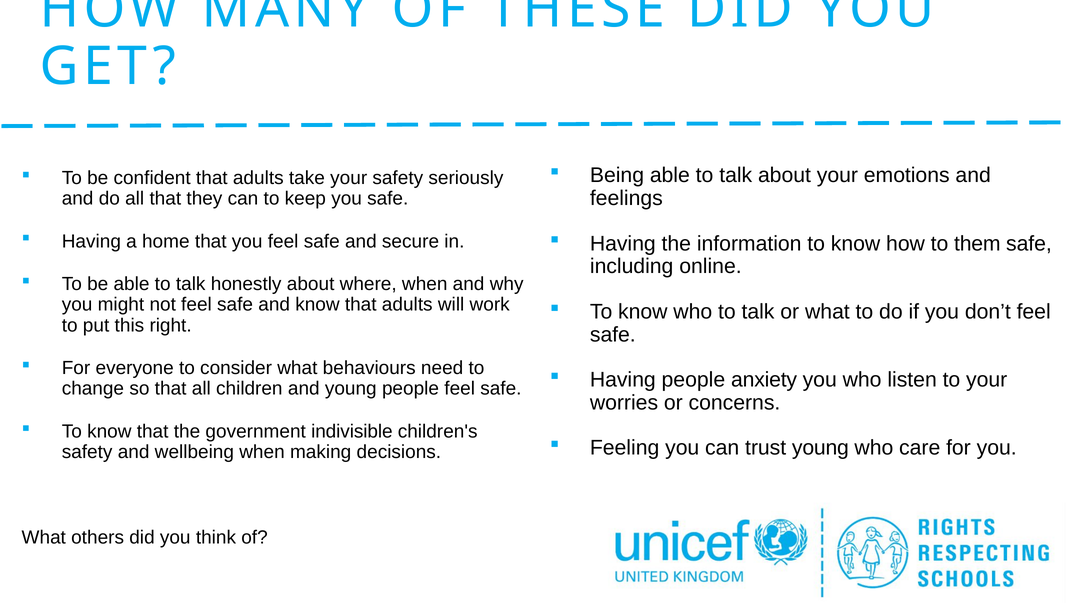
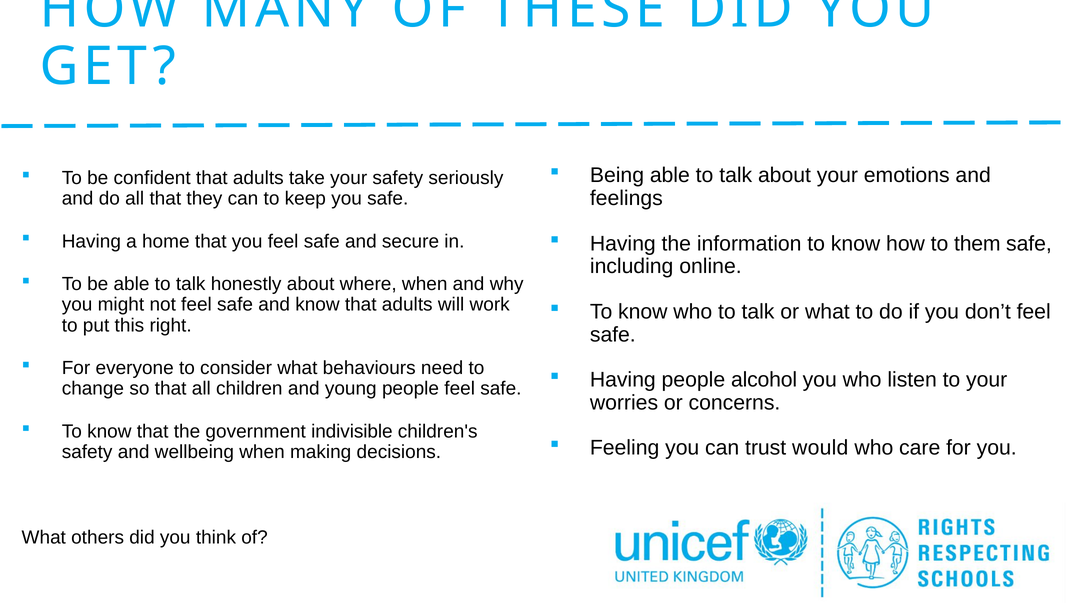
anxiety: anxiety -> alcohol
trust young: young -> would
